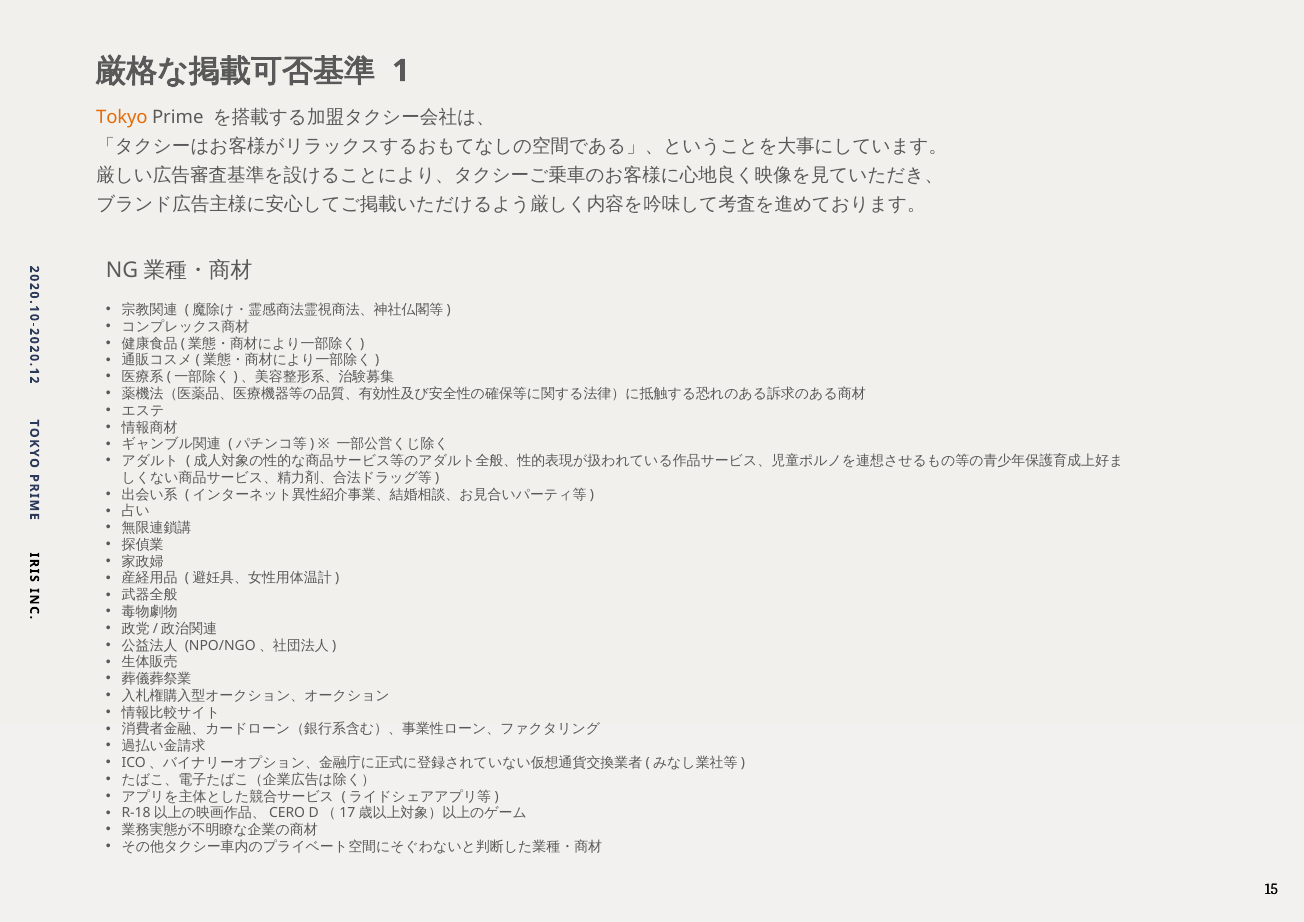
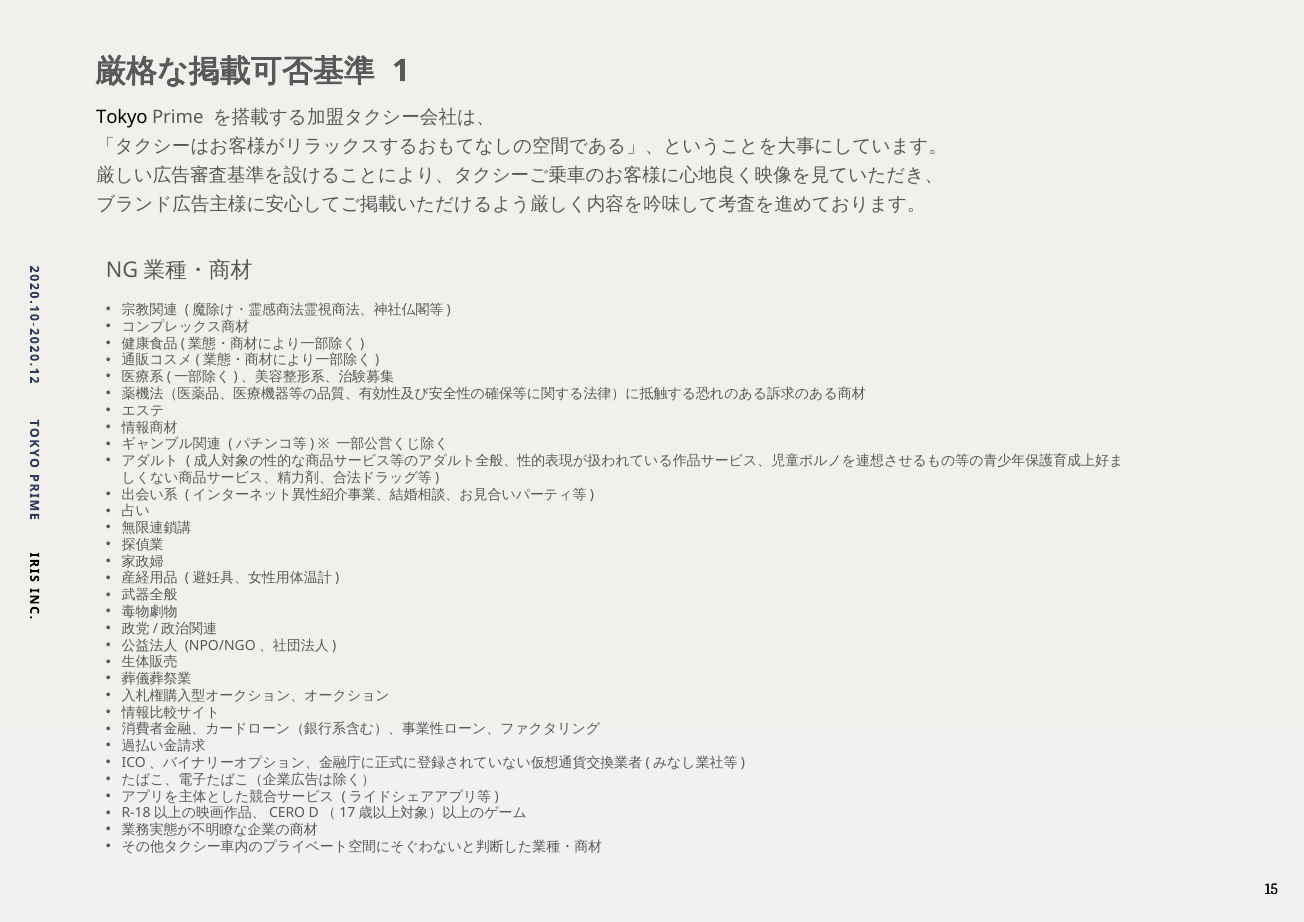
Tokyo colour: orange -> black
